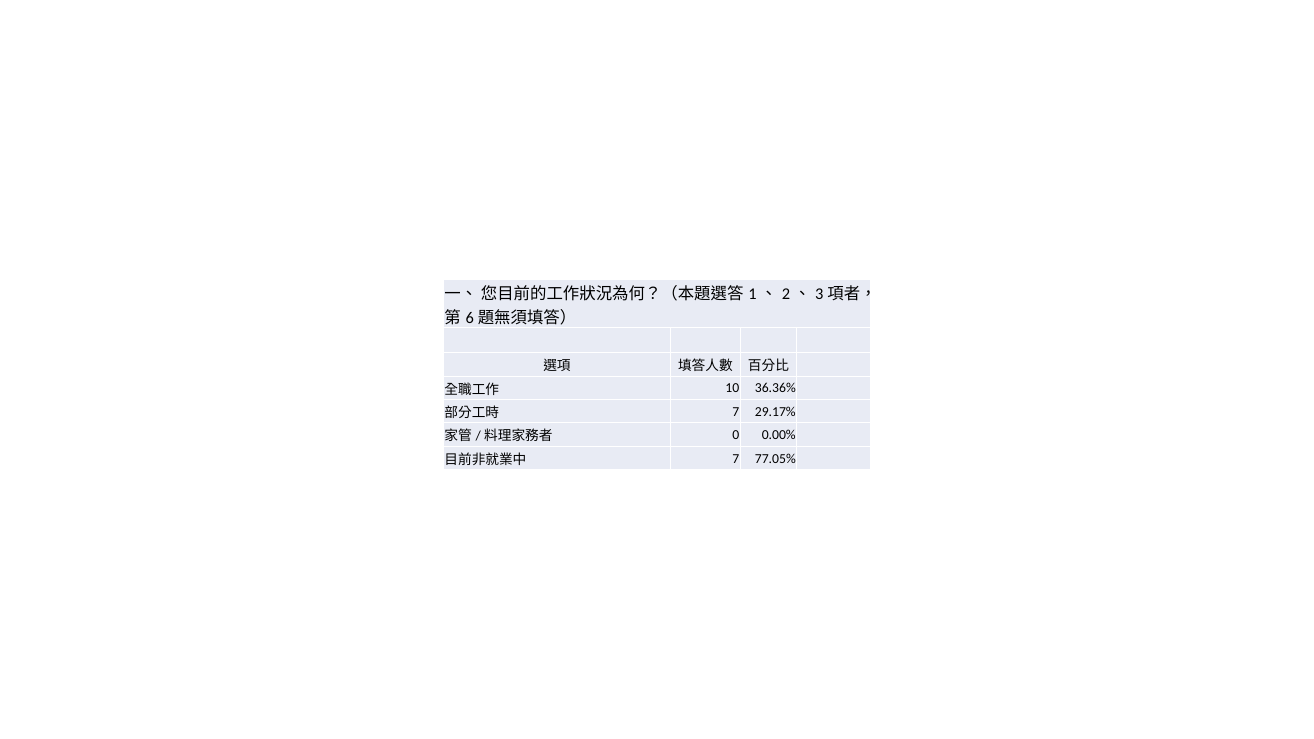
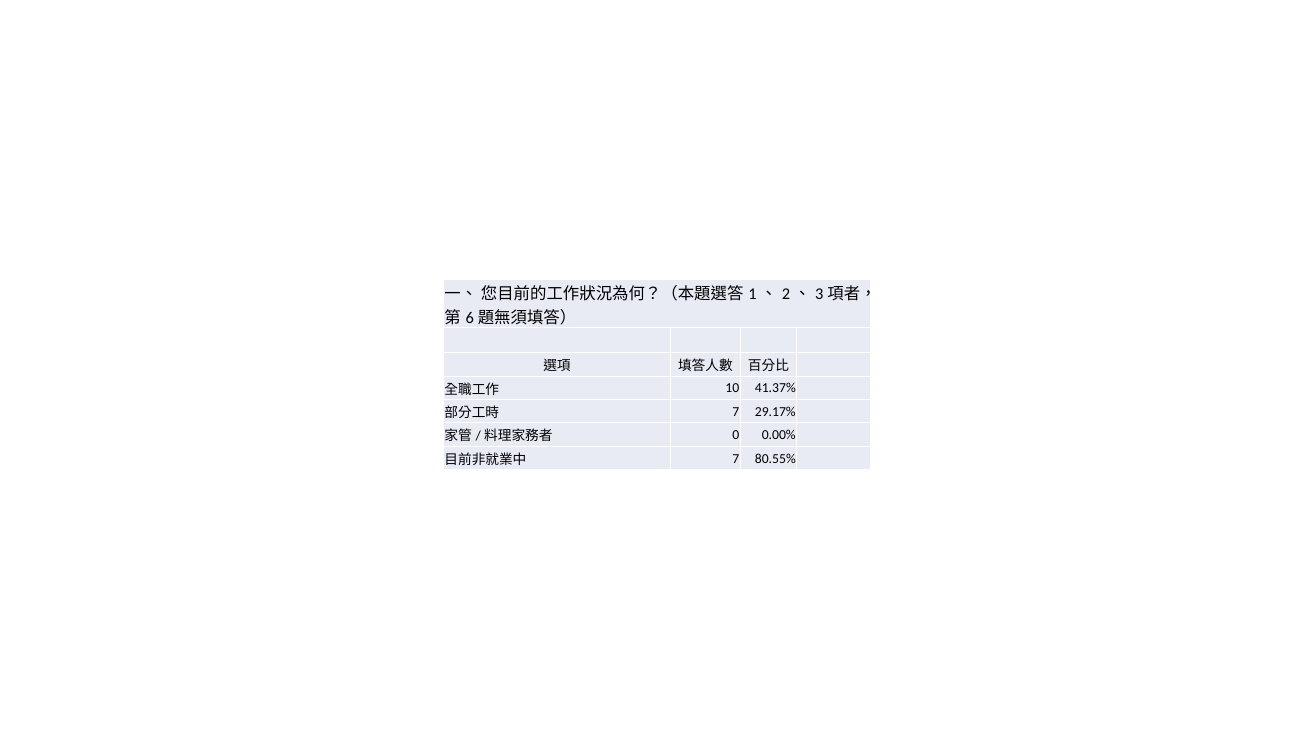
36.36%: 36.36% -> 41.37%
77.05%: 77.05% -> 80.55%
